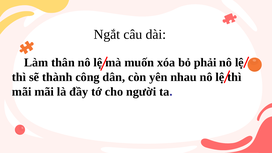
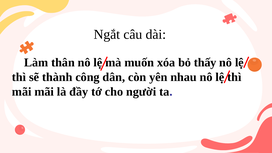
phải: phải -> thấy
